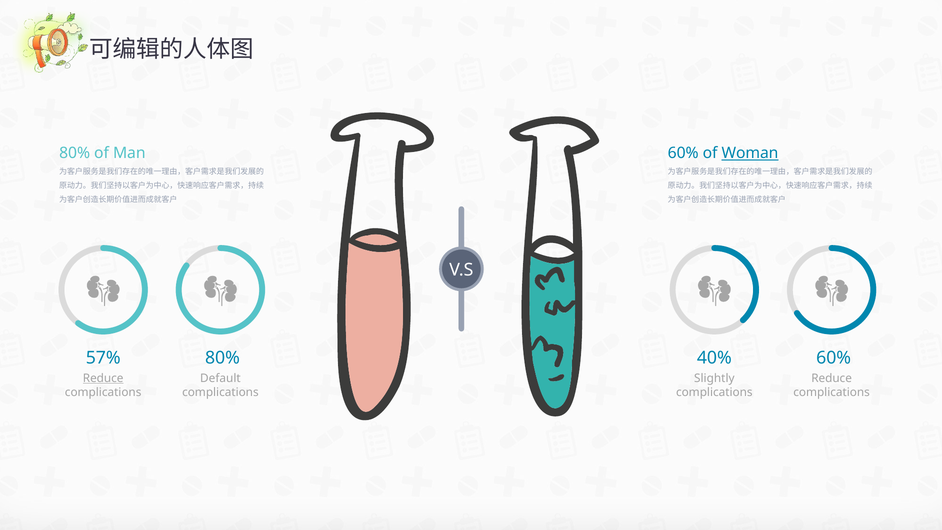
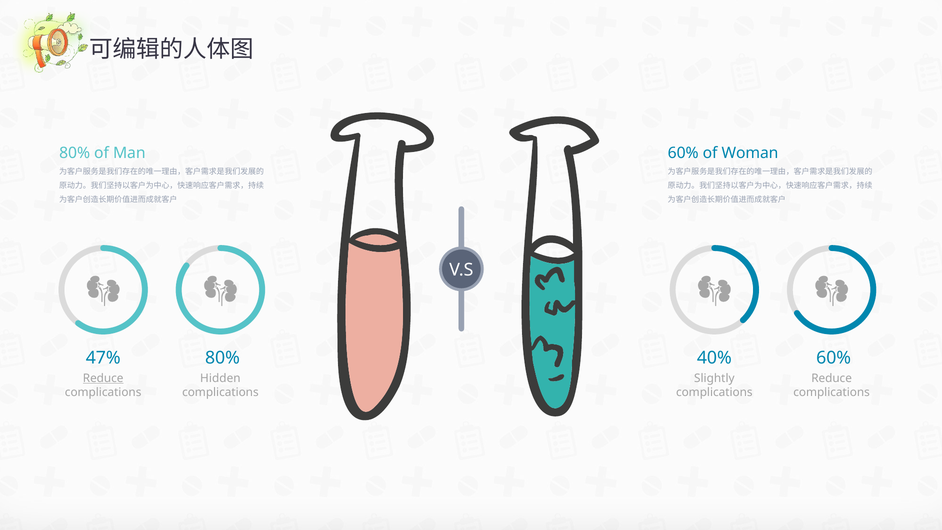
Woman underline: present -> none
57%: 57% -> 47%
Default: Default -> Hidden
